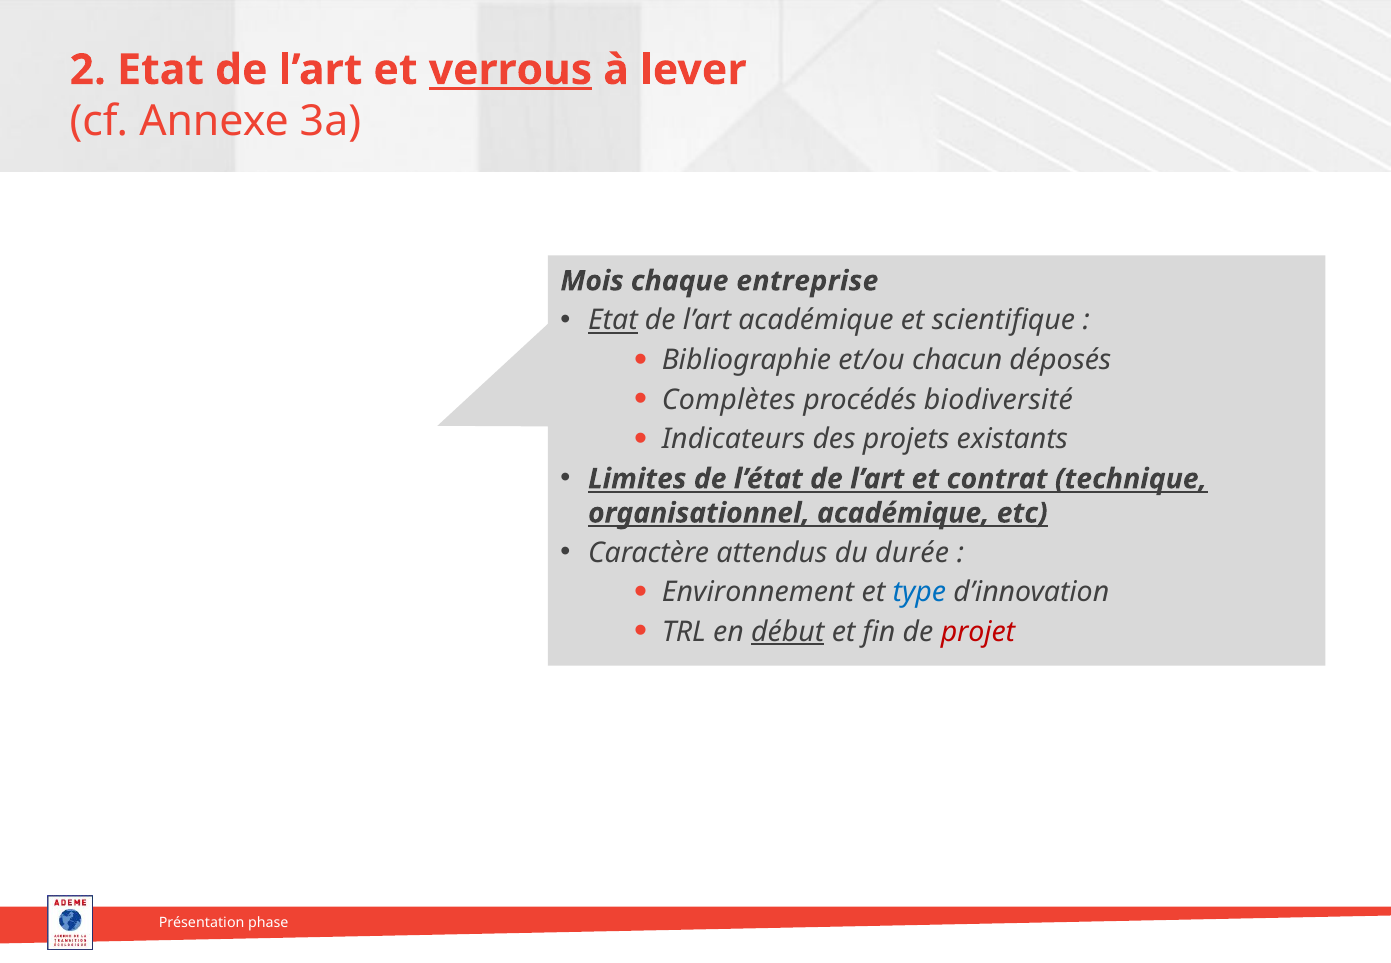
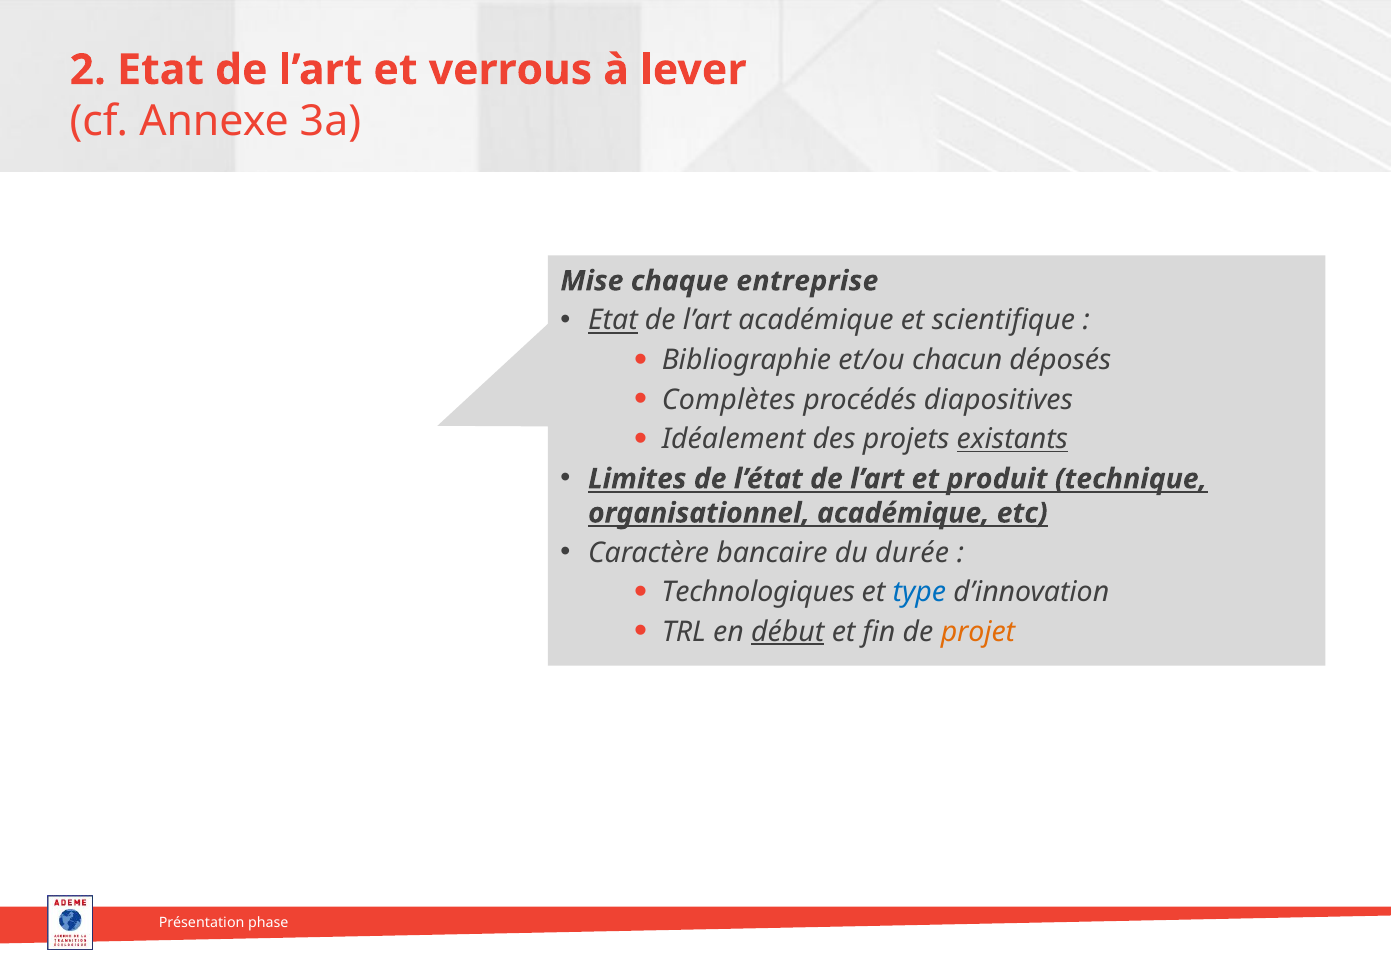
verrous underline: present -> none
Mois: Mois -> Mise
biodiversité: biodiversité -> diapositives
Indicateurs: Indicateurs -> Idéalement
existants underline: none -> present
contrat: contrat -> produit
attendus: attendus -> bancaire
Environnement: Environnement -> Technologiques
projet colour: red -> orange
